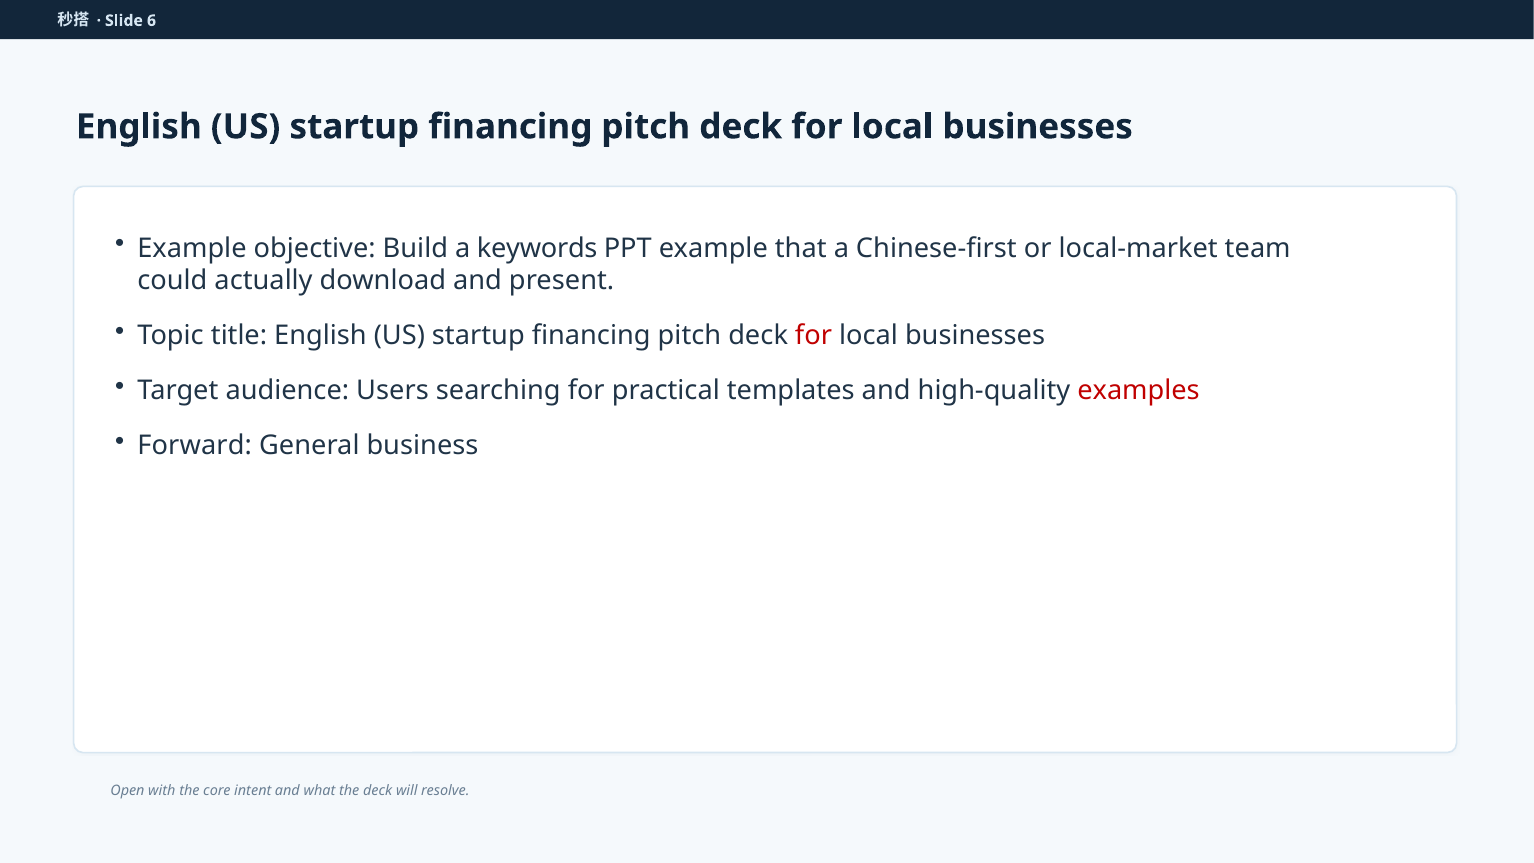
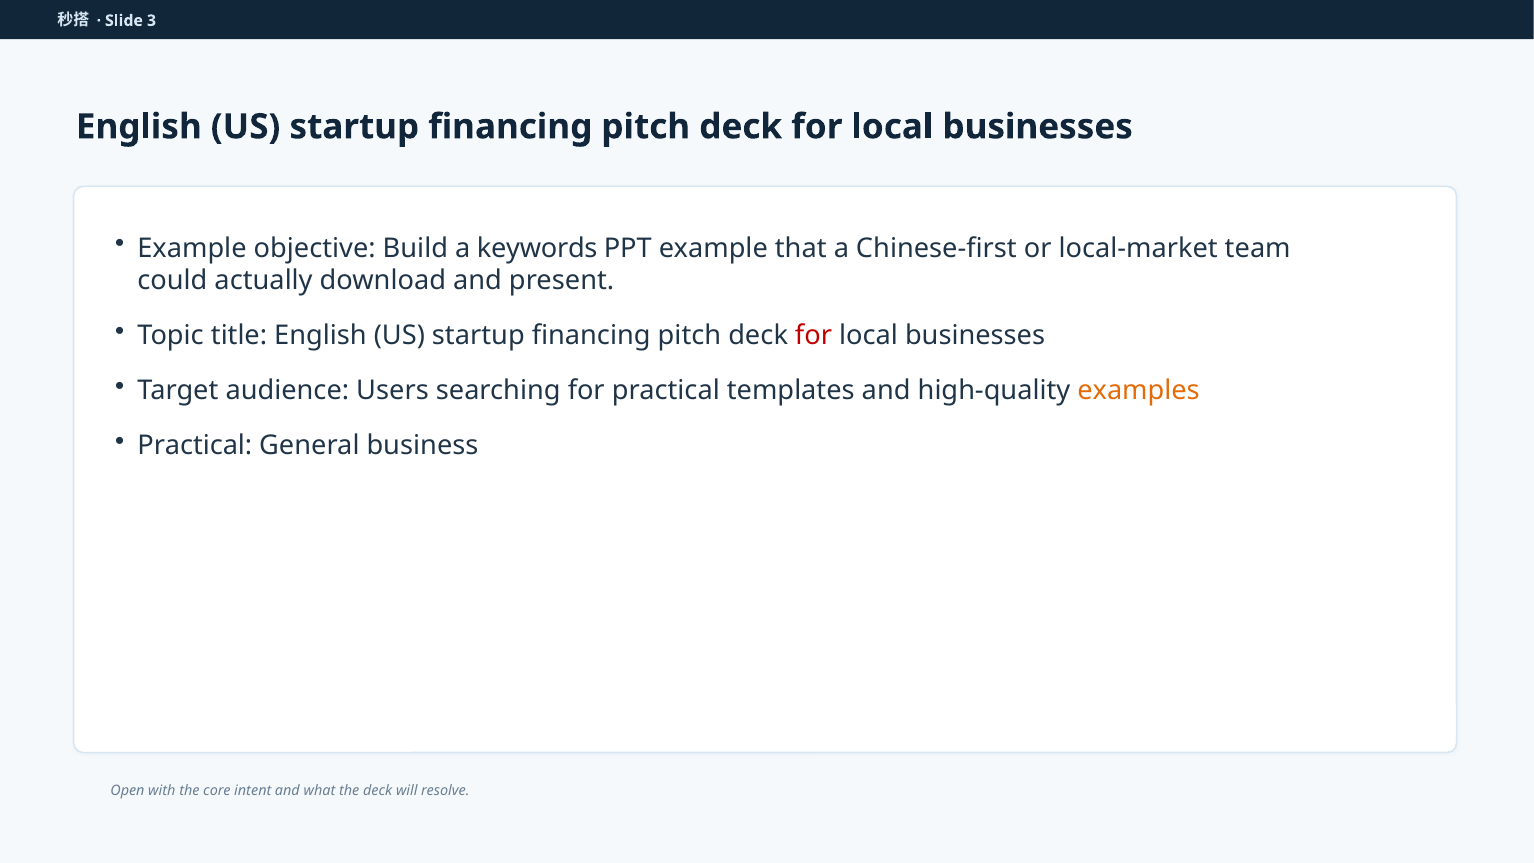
6: 6 -> 3
examples colour: red -> orange
Forward at (195, 446): Forward -> Practical
